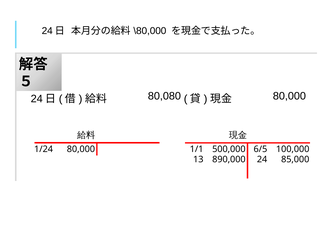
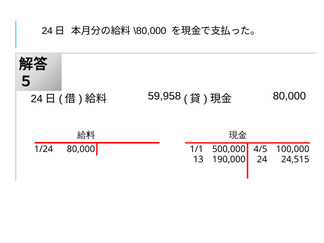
80,080: 80,080 -> 59,958
6/5: 6/5 -> 4/5
890,000: 890,000 -> 190,000
85,000: 85,000 -> 24,515
